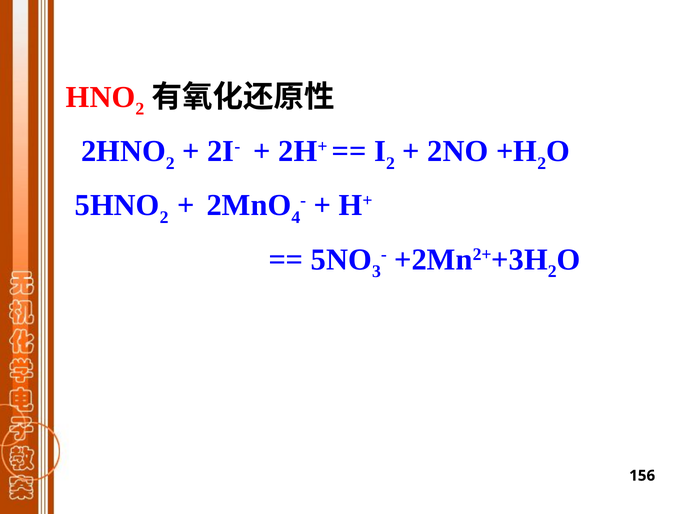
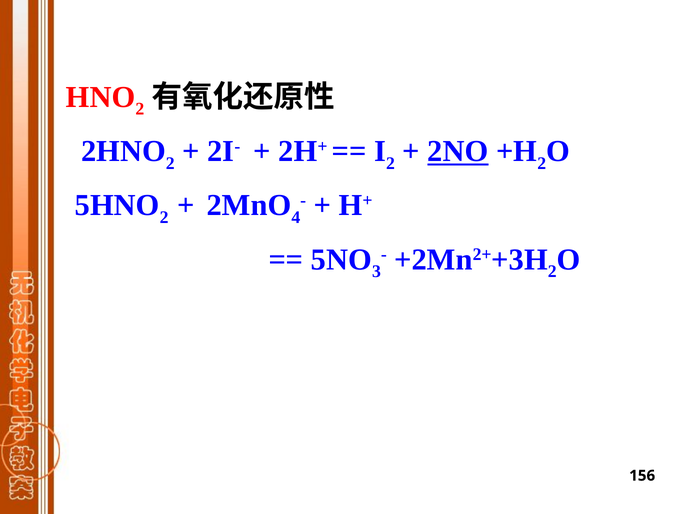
2NO underline: none -> present
